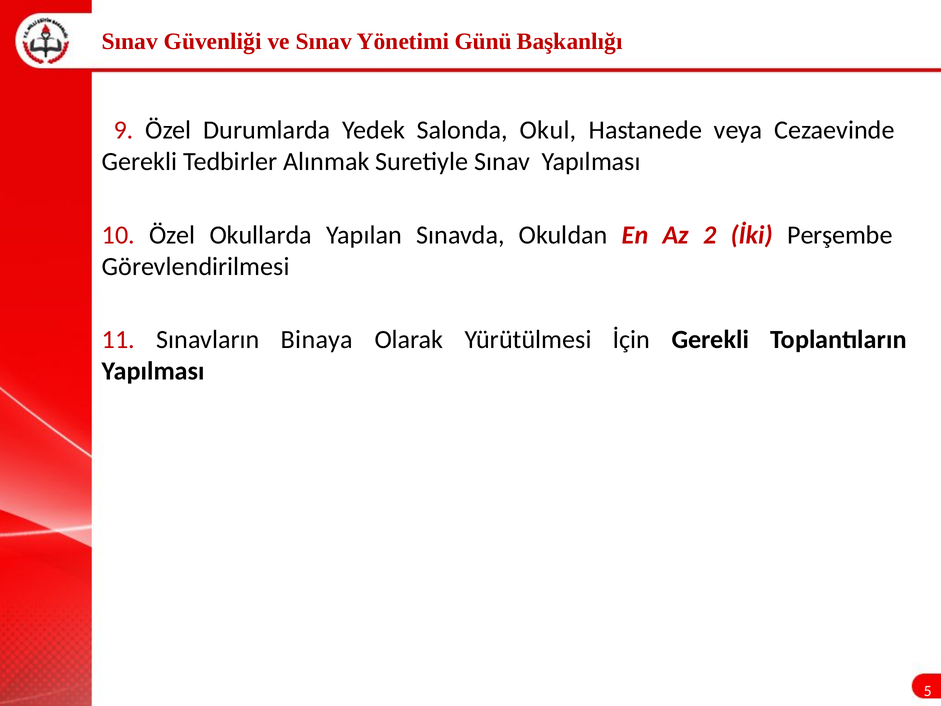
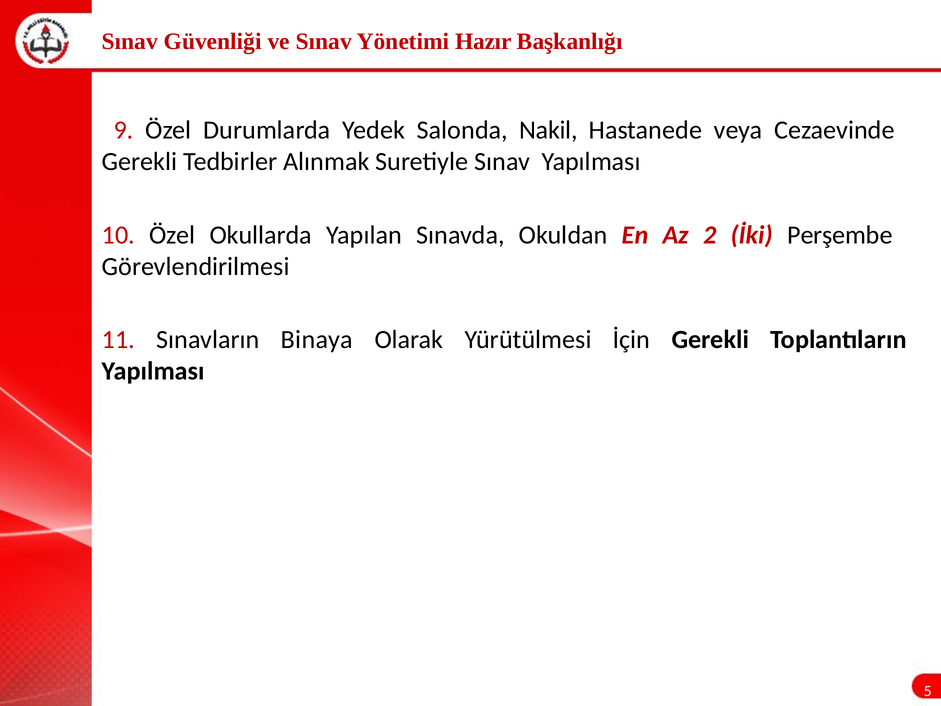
Günü: Günü -> Hazır
Okul: Okul -> Nakil
